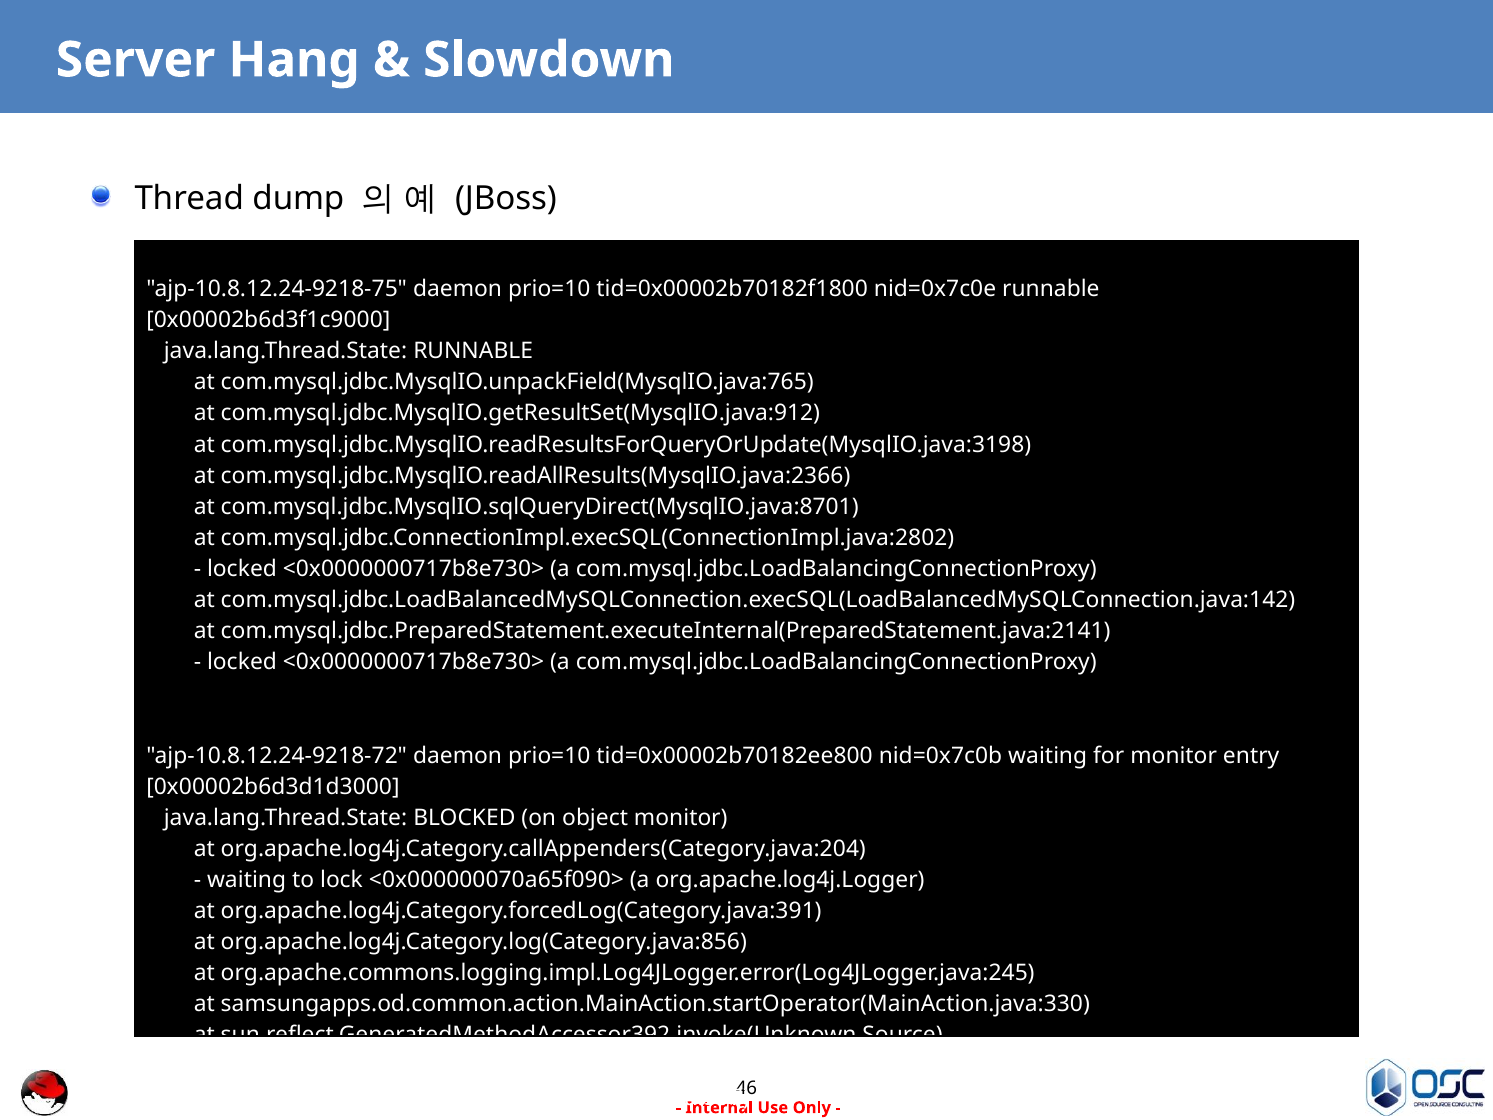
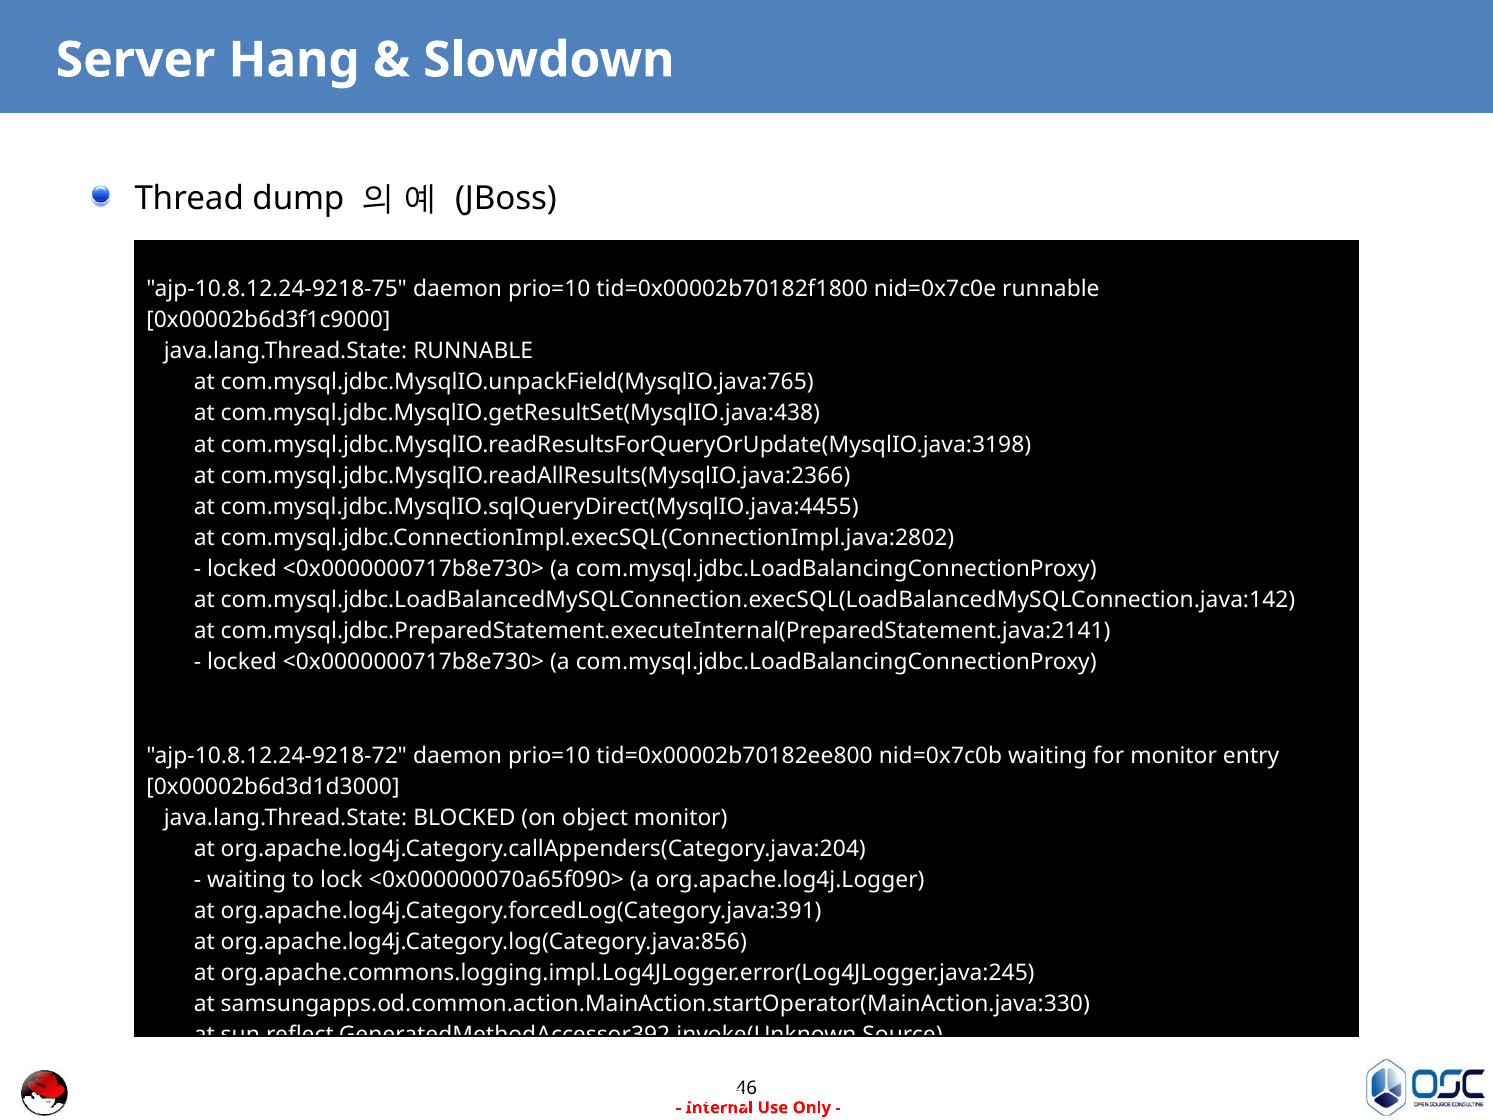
com.mysql.jdbc.MysqlIO.getResultSet(MysqlIO.java:912: com.mysql.jdbc.MysqlIO.getResultSet(MysqlIO.java:912 -> com.mysql.jdbc.MysqlIO.getResultSet(MysqlIO.java:438
com.mysql.jdbc.MysqlIO.sqlQueryDirect(MysqlIO.java:8701: com.mysql.jdbc.MysqlIO.sqlQueryDirect(MysqlIO.java:8701 -> com.mysql.jdbc.MysqlIO.sqlQueryDirect(MysqlIO.java:4455
